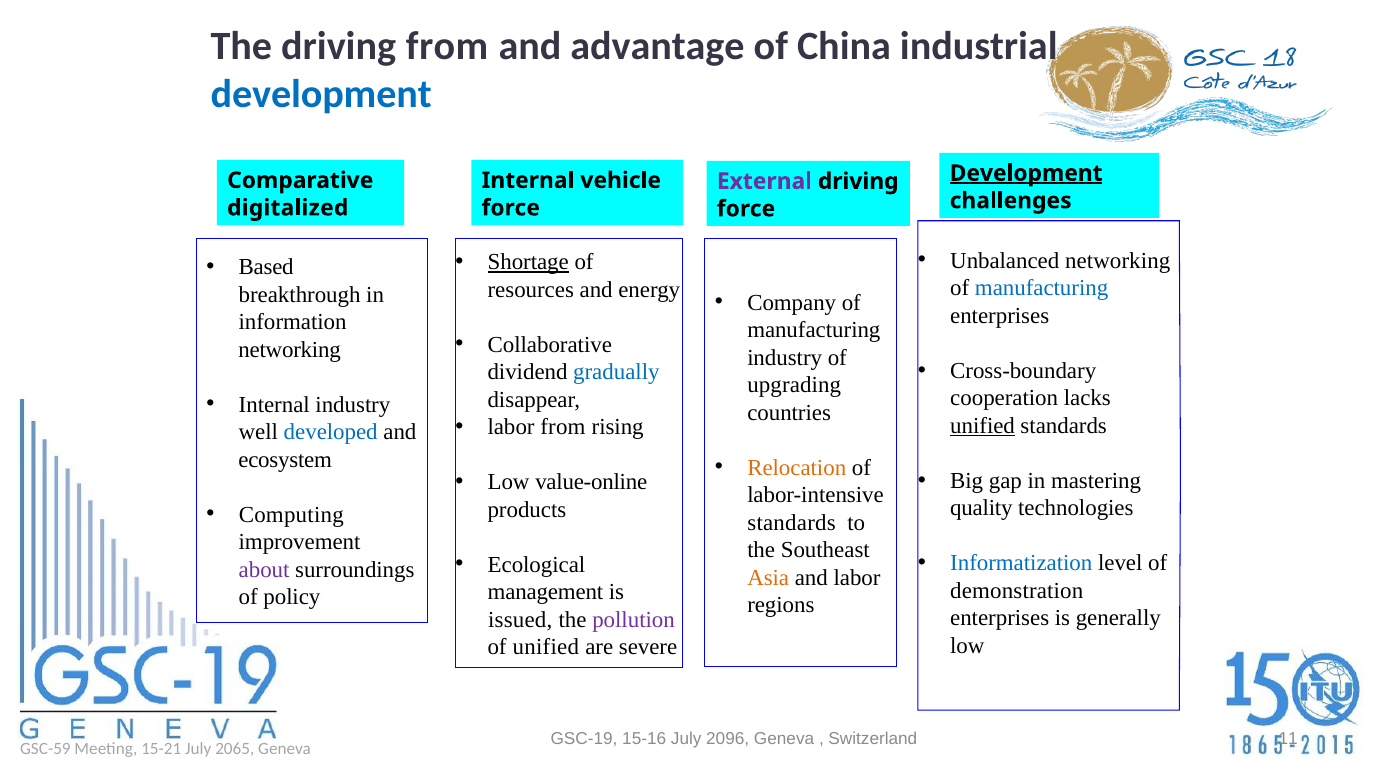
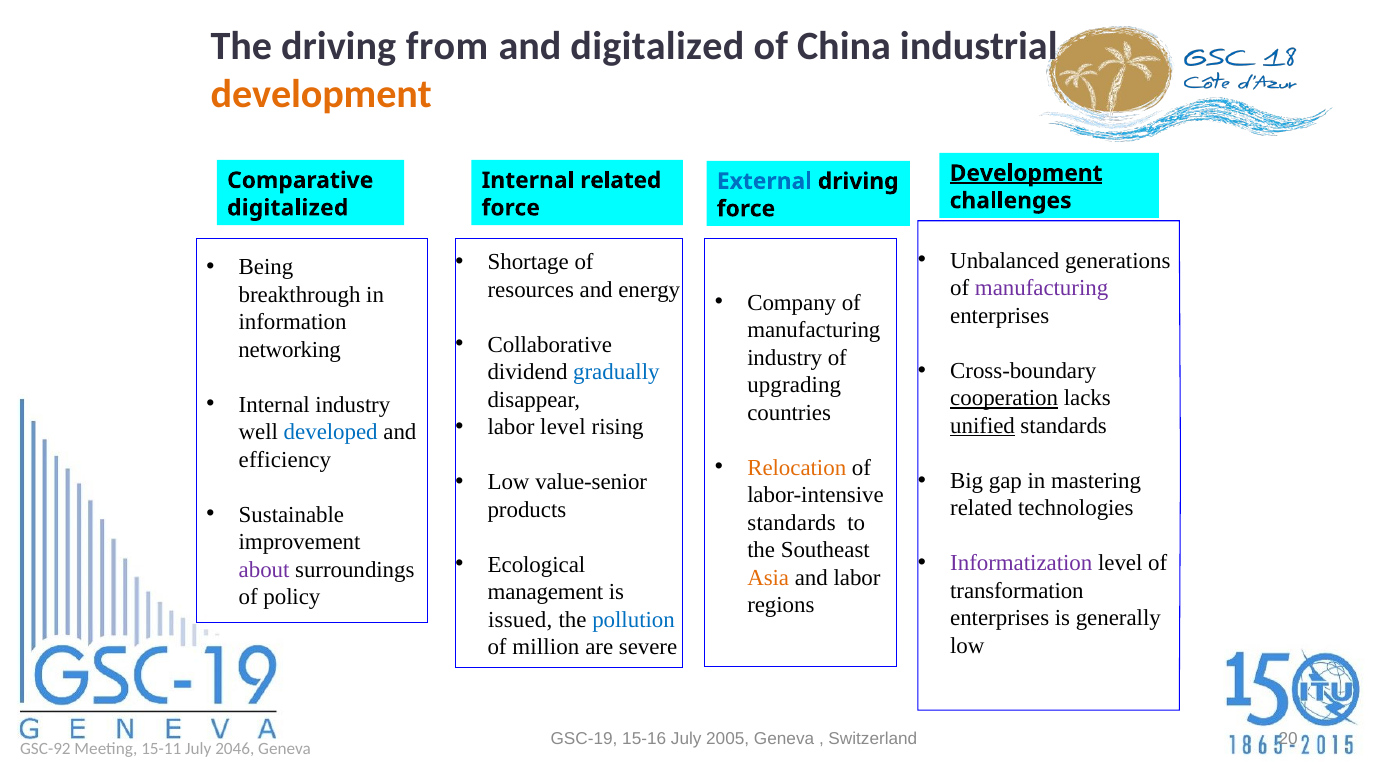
and advantage: advantage -> digitalized
development at (321, 95) colour: blue -> orange
Internal vehicle: vehicle -> related
External colour: purple -> blue
Unbalanced networking: networking -> generations
Shortage underline: present -> none
Based: Based -> Being
manufacturing at (1042, 288) colour: blue -> purple
cooperation underline: none -> present
labor from: from -> level
ecosystem: ecosystem -> efficiency
value-online: value-online -> value-senior
quality at (981, 509): quality -> related
Computing: Computing -> Sustainable
Informatization colour: blue -> purple
demonstration: demonstration -> transformation
pollution colour: purple -> blue
of unified: unified -> million
2096: 2096 -> 2005
11: 11 -> 20
GSC-59: GSC-59 -> GSC-92
15-21: 15-21 -> 15-11
2065: 2065 -> 2046
